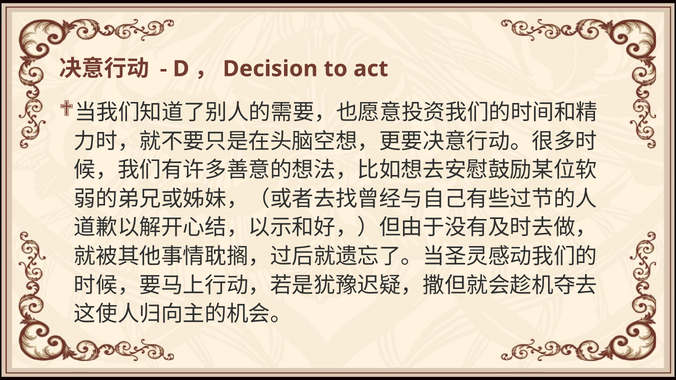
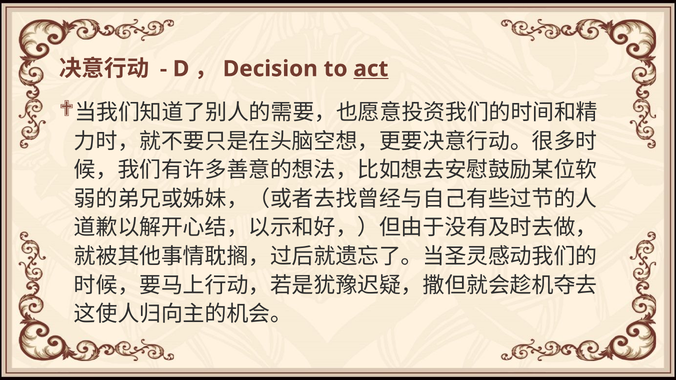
act underline: none -> present
